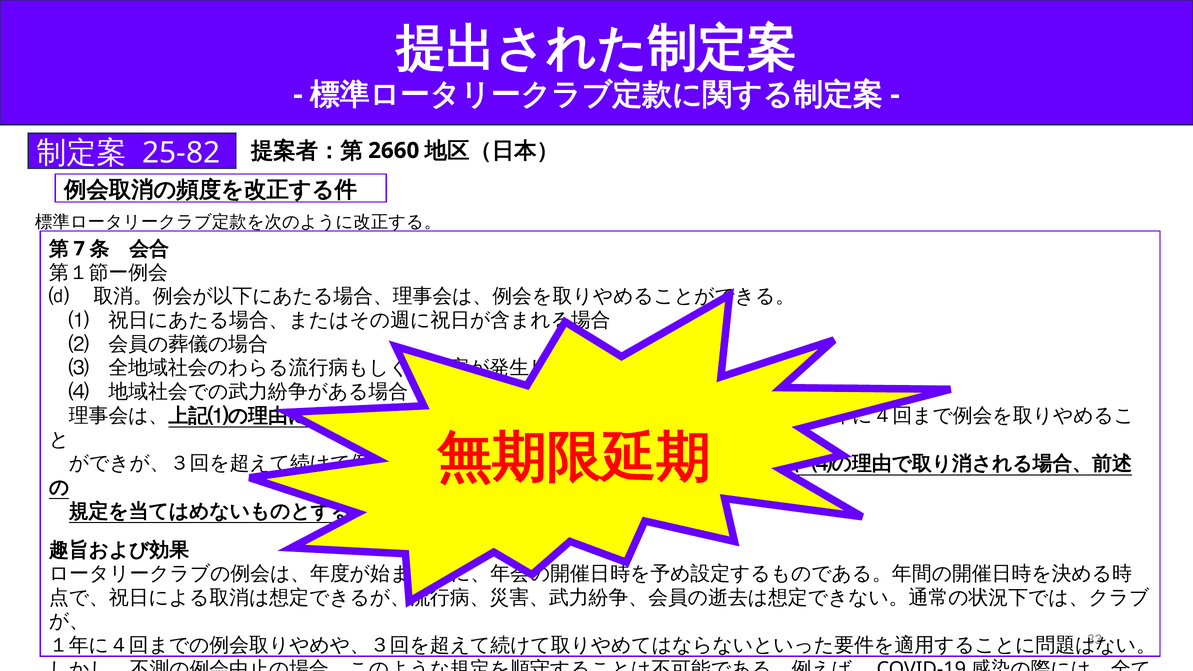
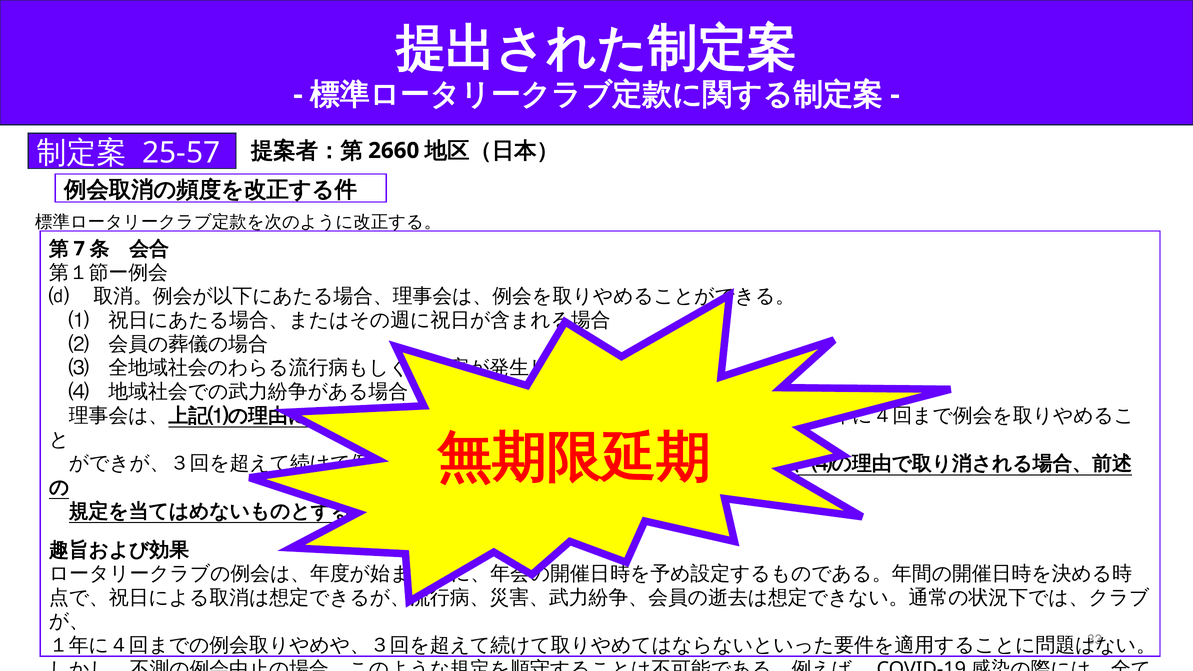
25-82: 25-82 -> 25-57
